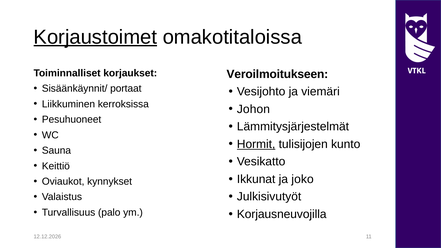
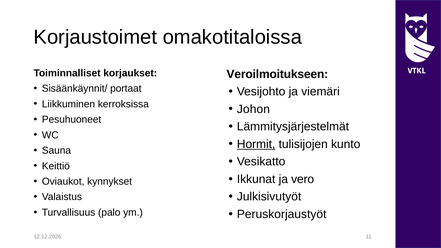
Korjaustoimet underline: present -> none
joko: joko -> vero
Korjausneuvojilla: Korjausneuvojilla -> Peruskorjaustyöt
